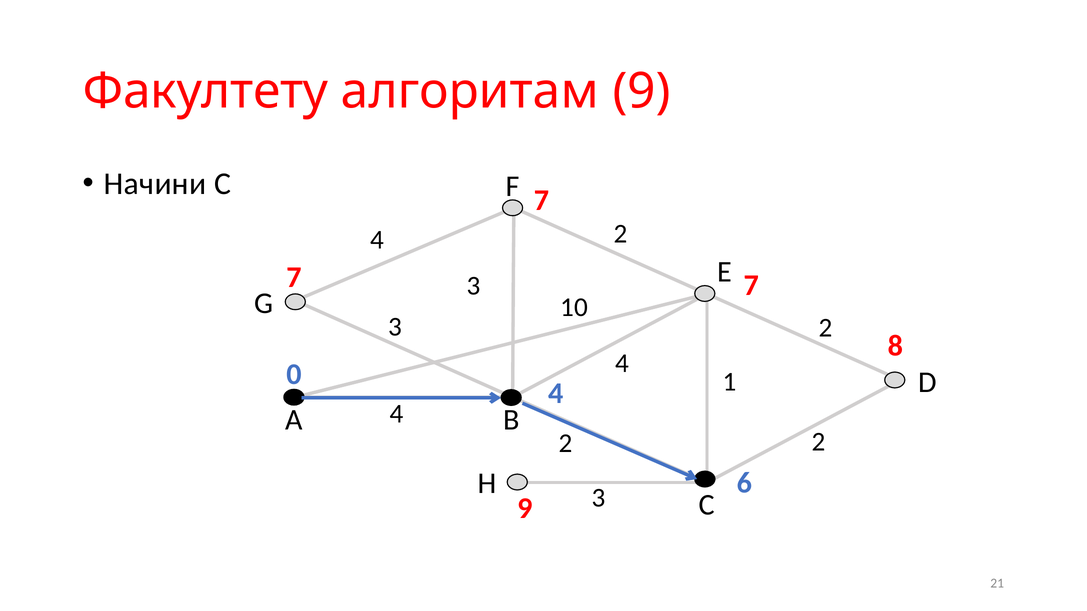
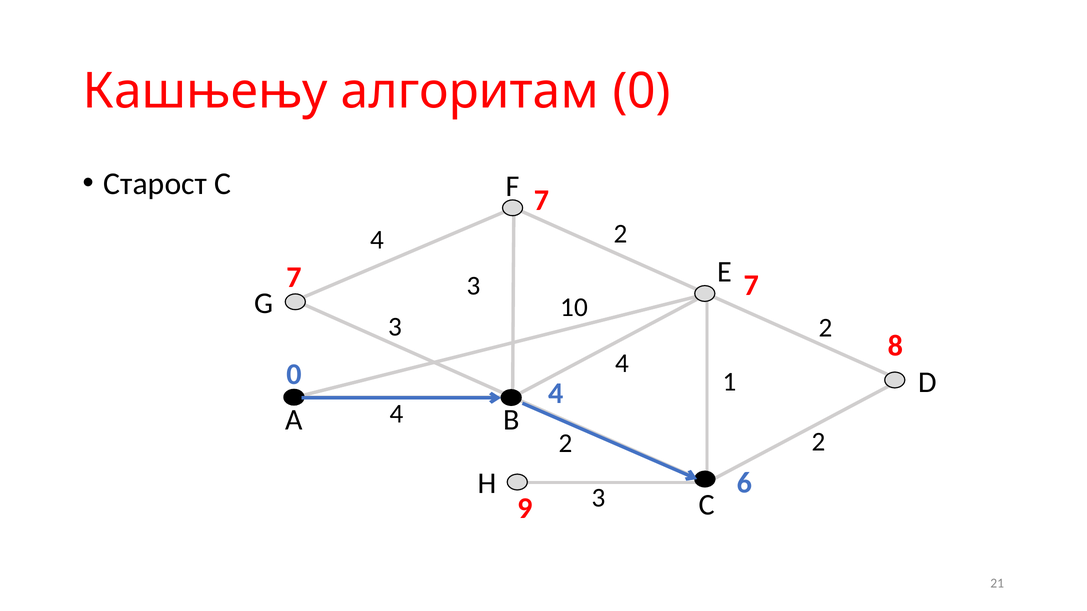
Факултету: Факултету -> Кашњењу
алгоритам 9: 9 -> 0
Начини: Начини -> Старост
